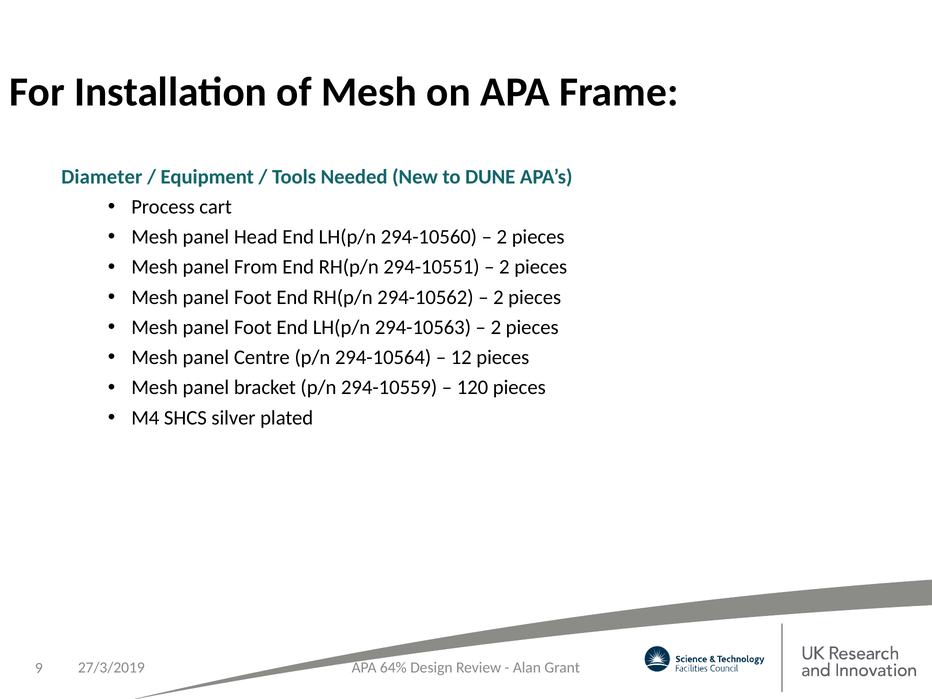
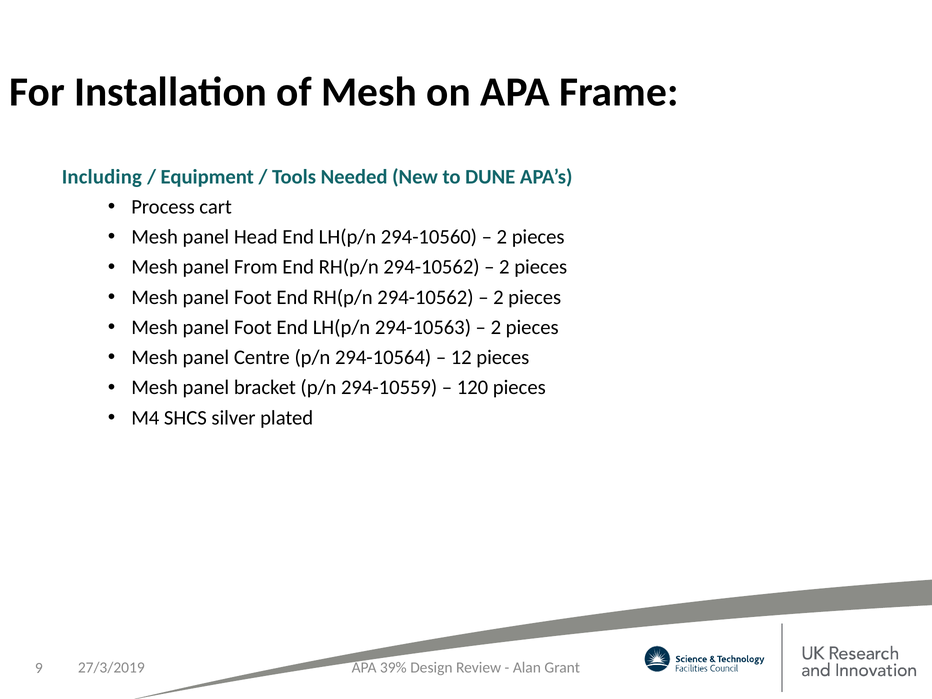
Diameter: Diameter -> Including
294-10551 at (432, 267): 294-10551 -> 294-10562
64%: 64% -> 39%
